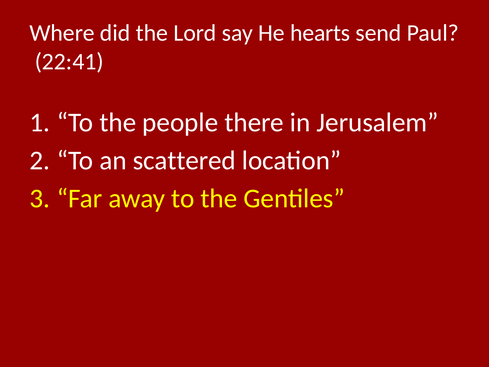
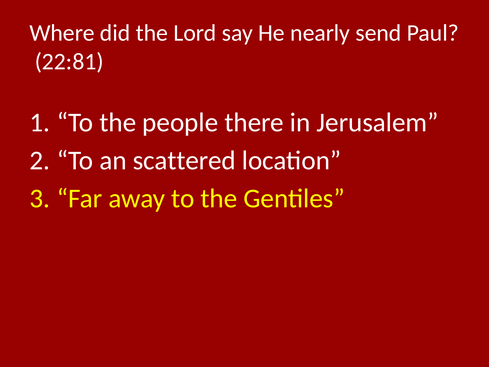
hearts: hearts -> nearly
22:41: 22:41 -> 22:81
